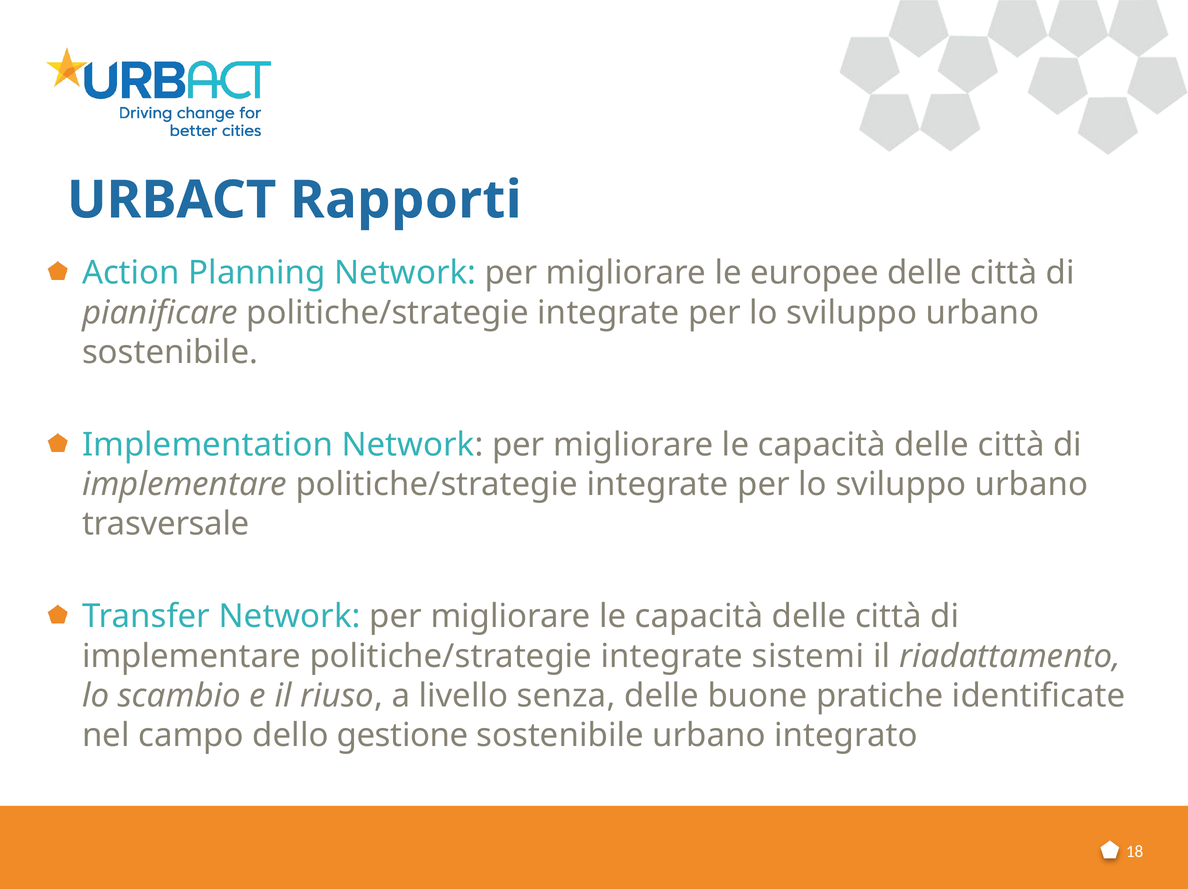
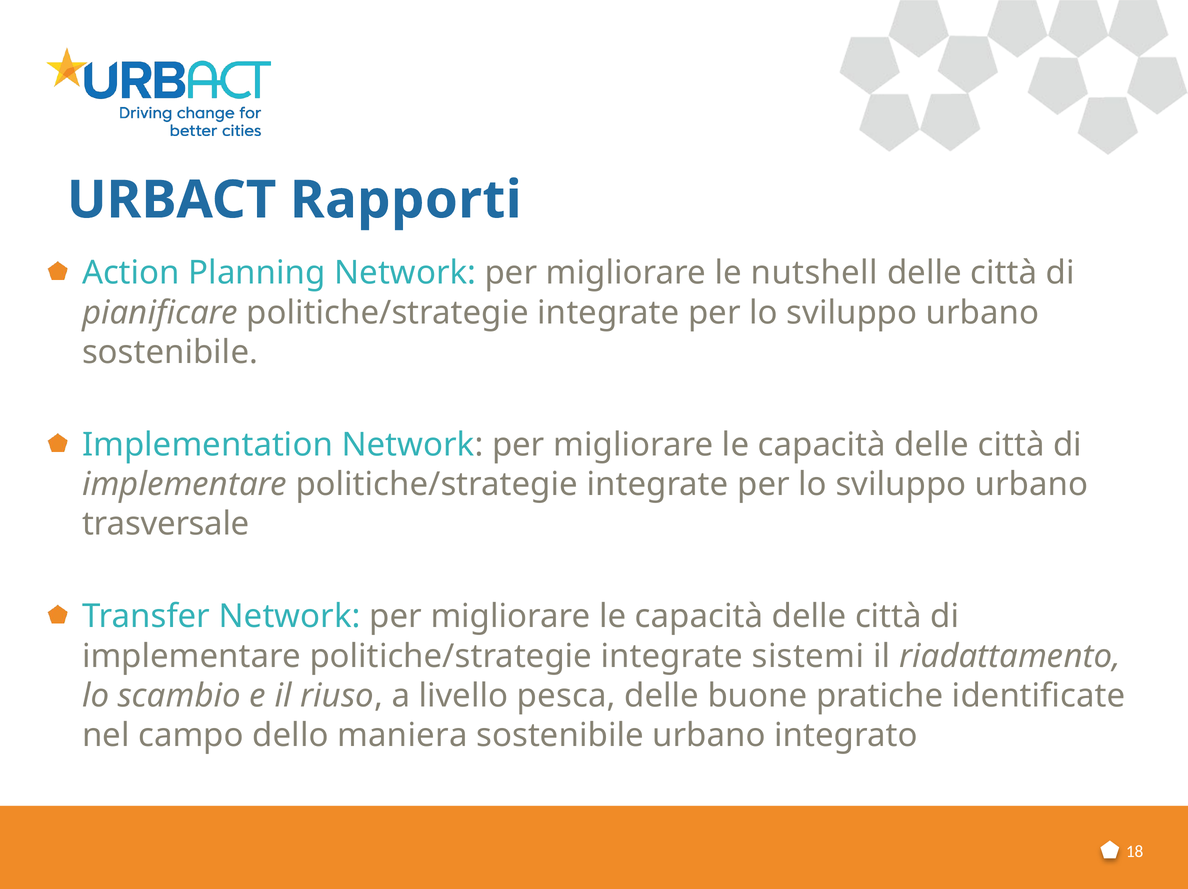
europee: europee -> nutshell
senza: senza -> pesca
gestione: gestione -> maniera
